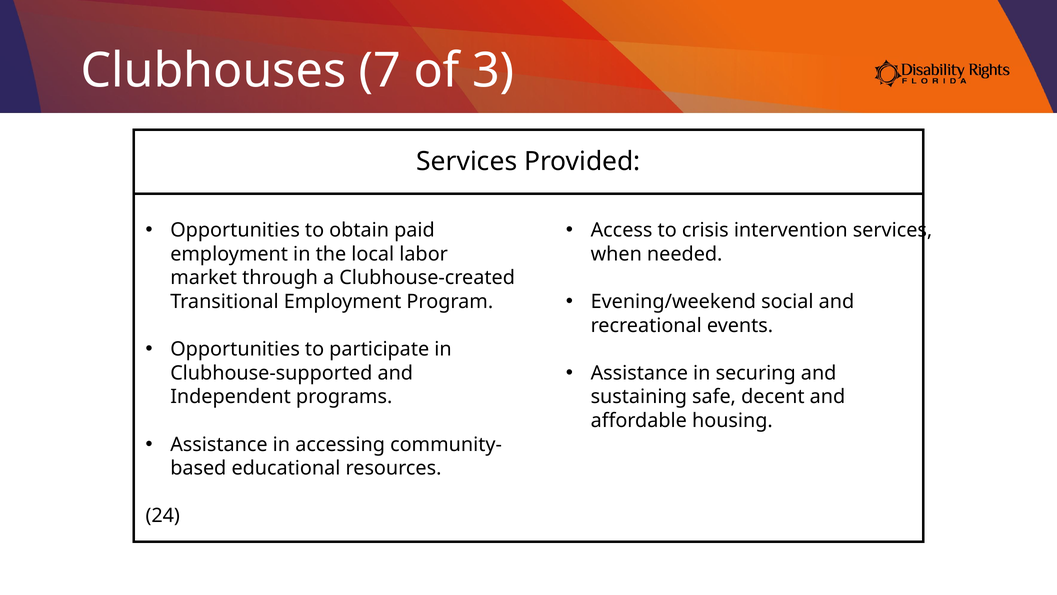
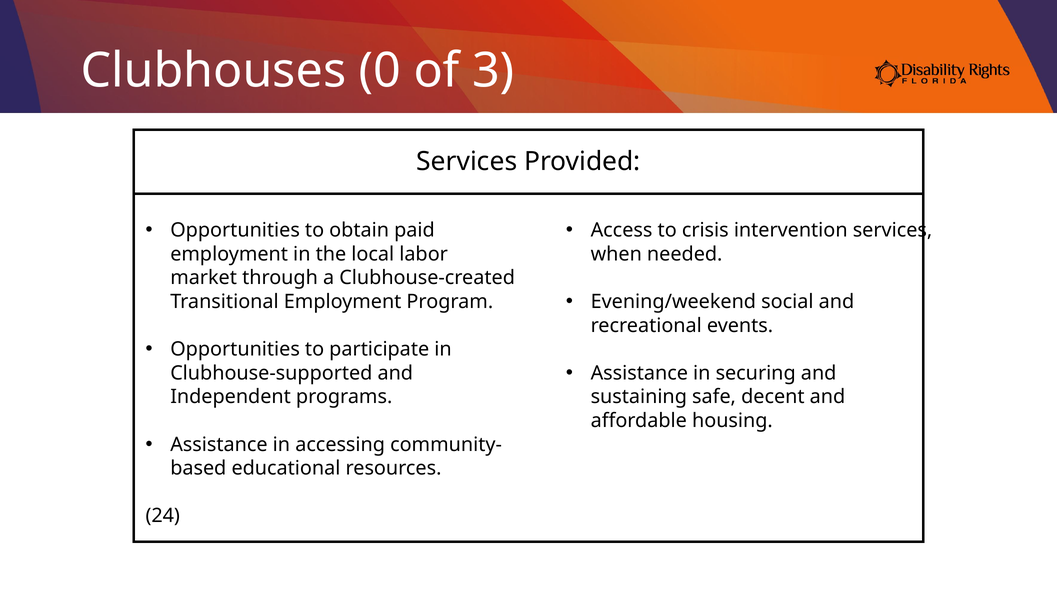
7: 7 -> 0
